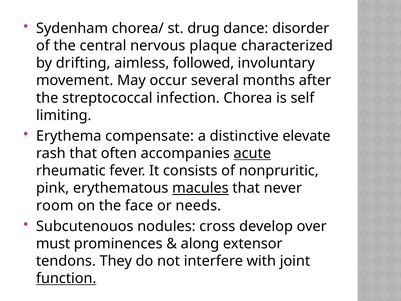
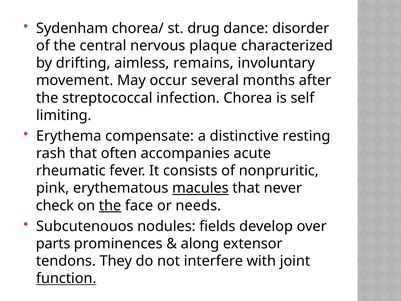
followed: followed -> remains
elevate: elevate -> resting
acute underline: present -> none
room: room -> check
the at (110, 205) underline: none -> present
cross: cross -> fields
must: must -> parts
